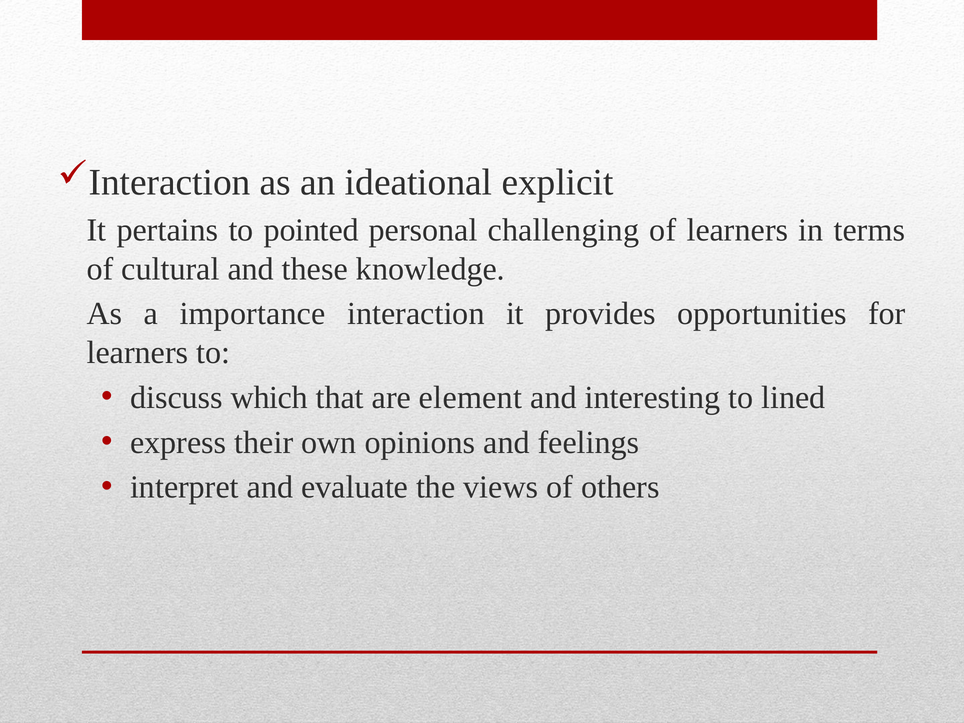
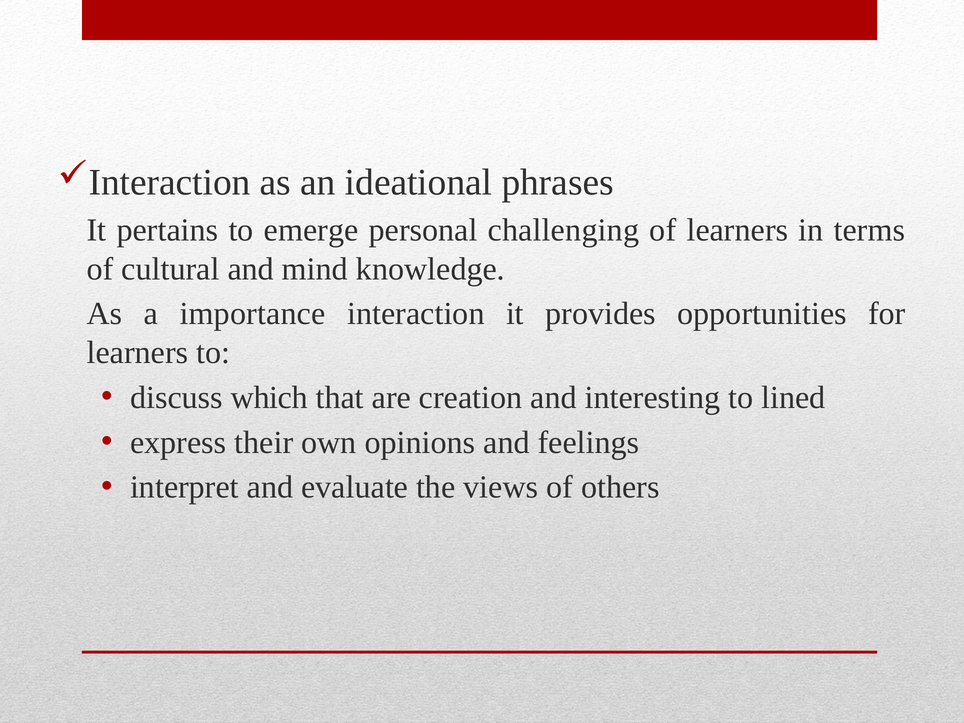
explicit: explicit -> phrases
pointed: pointed -> emerge
these: these -> mind
element: element -> creation
